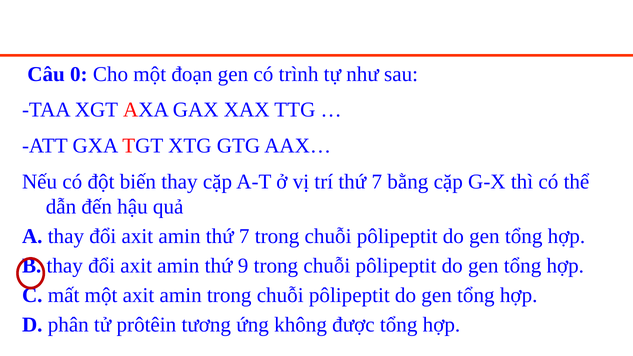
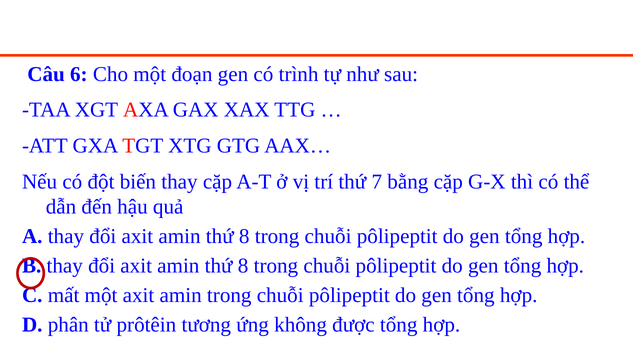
0: 0 -> 6
7 at (244, 236): 7 -> 8
9 at (243, 266): 9 -> 8
